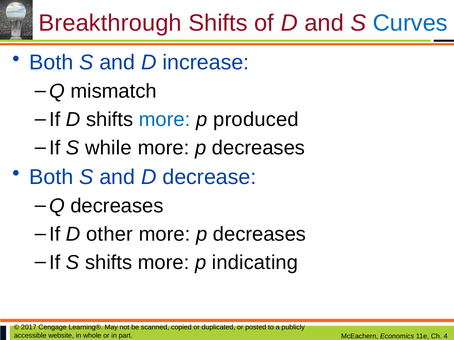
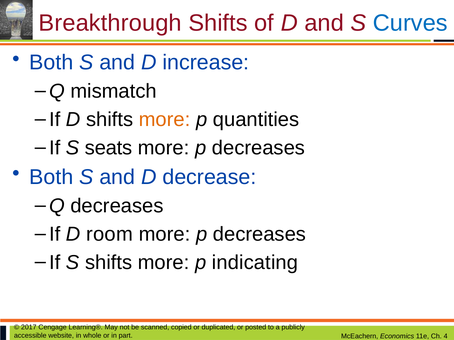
more at (165, 120) colour: blue -> orange
produced: produced -> quantities
while: while -> seats
other: other -> room
